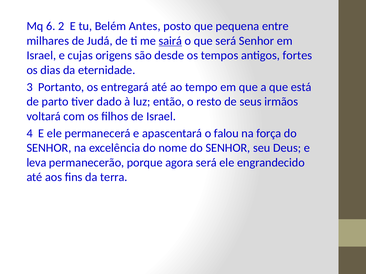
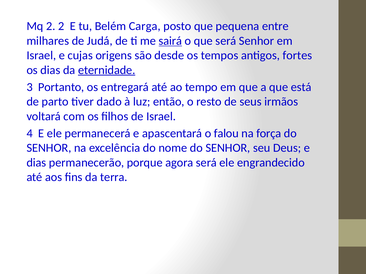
Mq 6: 6 -> 2
Antes: Antes -> Carga
eternidade underline: none -> present
leva at (36, 163): leva -> dias
